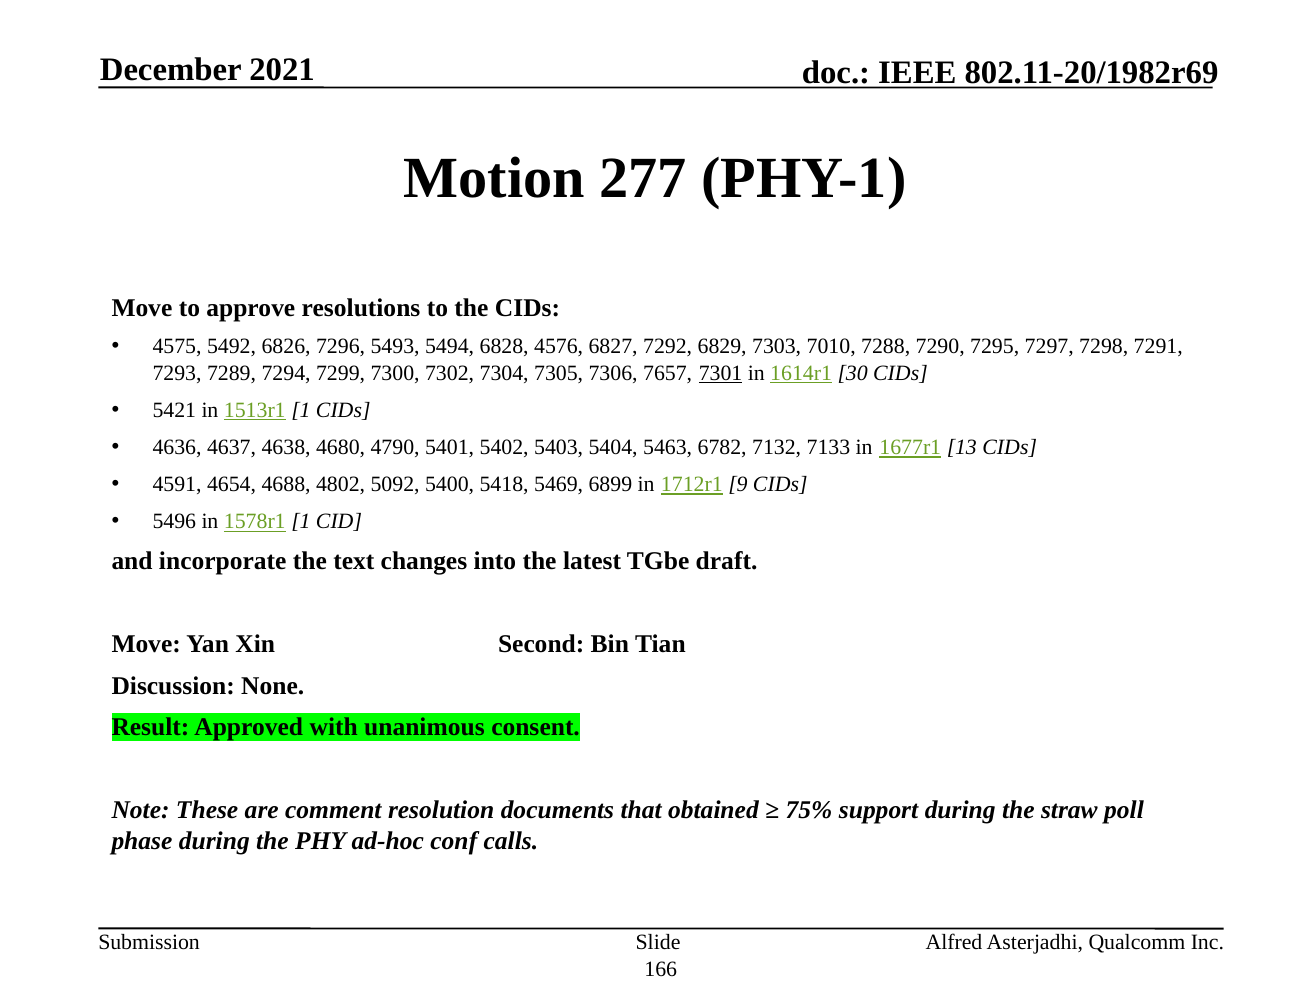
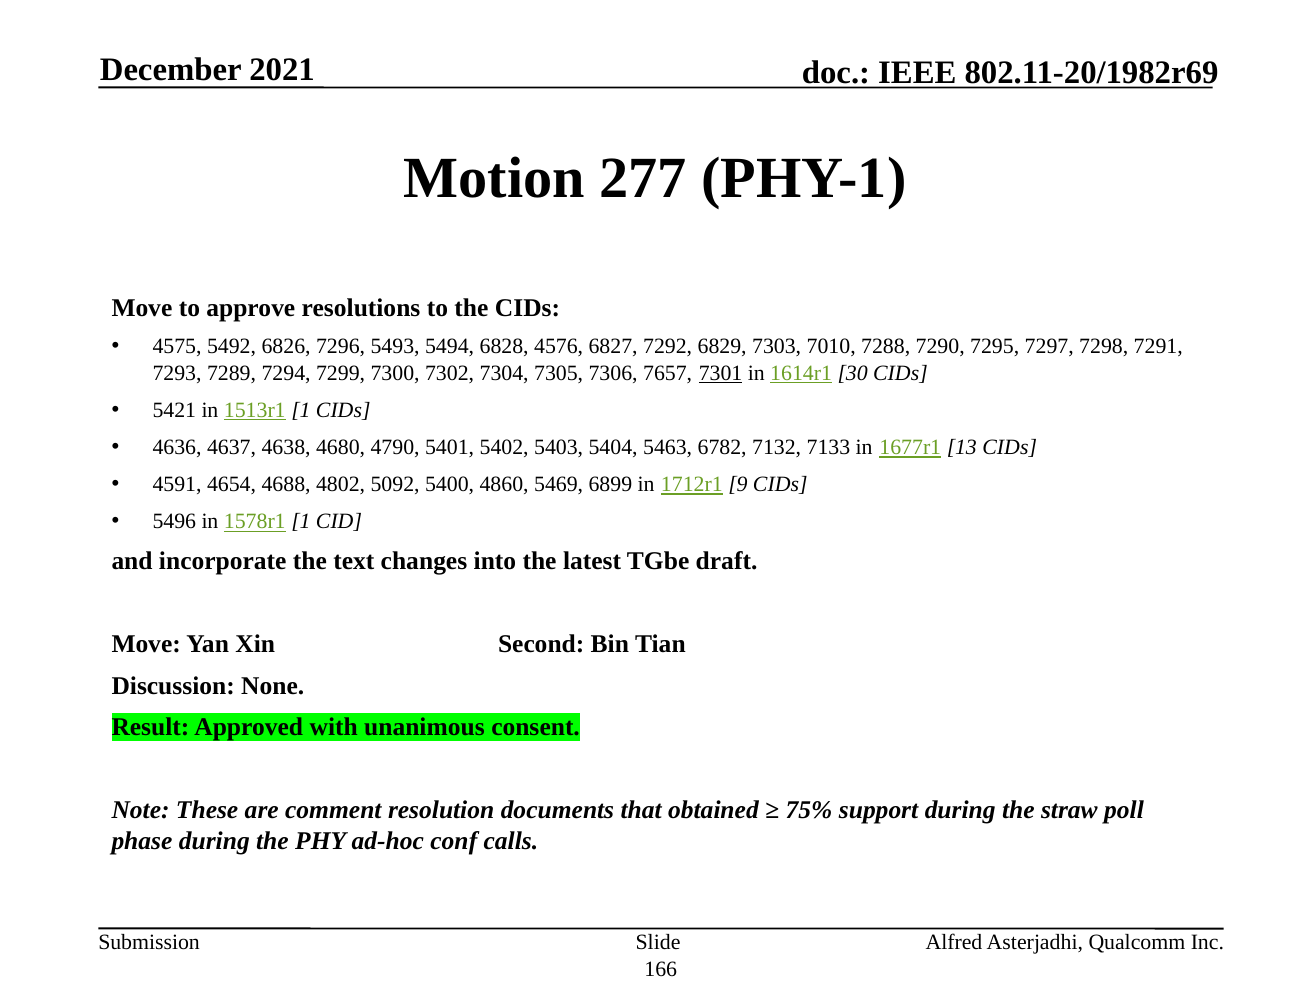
5418: 5418 -> 4860
